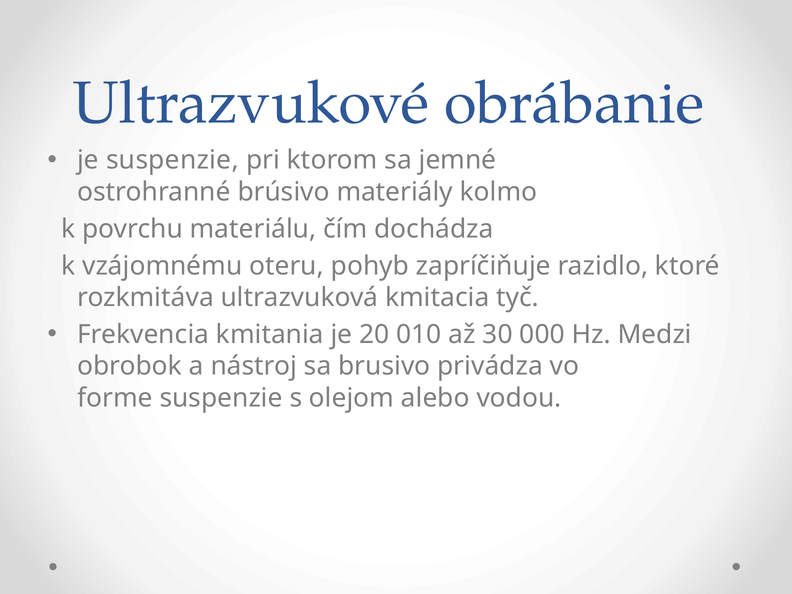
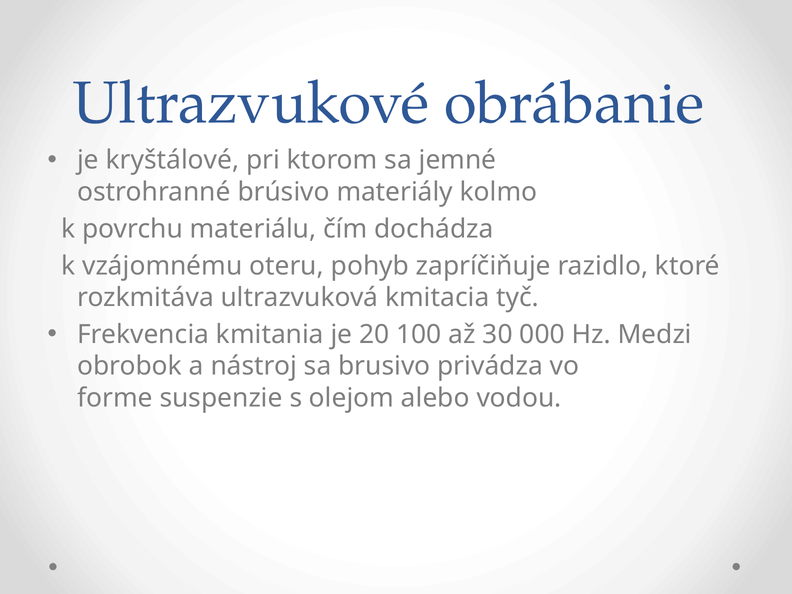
je suspenzie: suspenzie -> kryštálové
010: 010 -> 100
